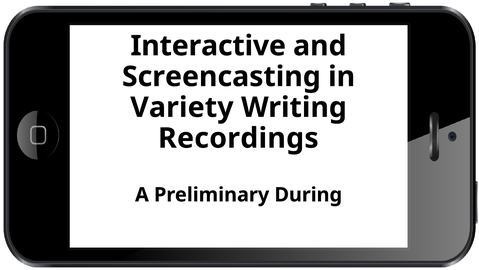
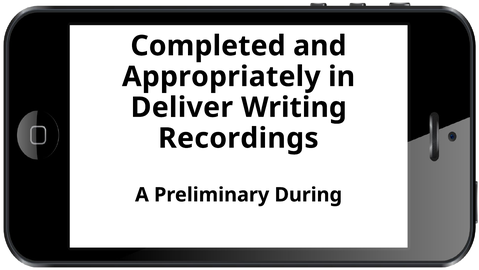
Interactive: Interactive -> Completed
Screencasting: Screencasting -> Appropriately
Variety: Variety -> Deliver
